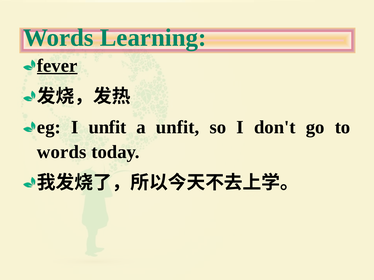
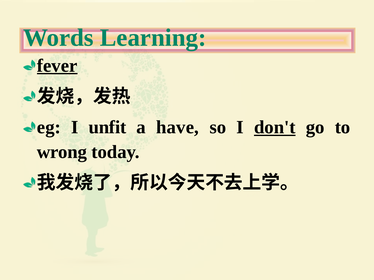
a unfit: unfit -> have
don't underline: none -> present
words at (62, 152): words -> wrong
